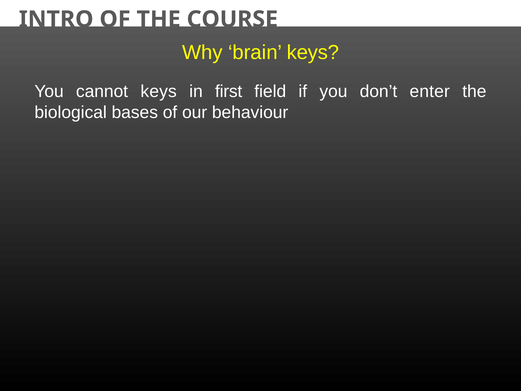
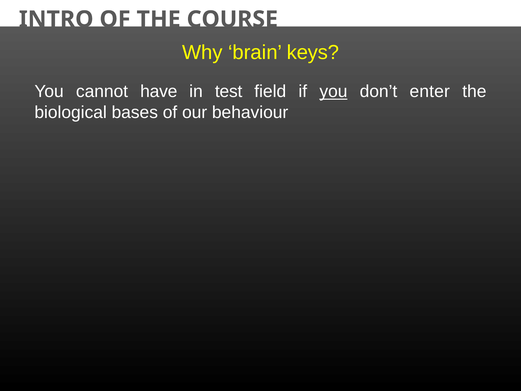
cannot keys: keys -> have
first: first -> test
you at (333, 92) underline: none -> present
